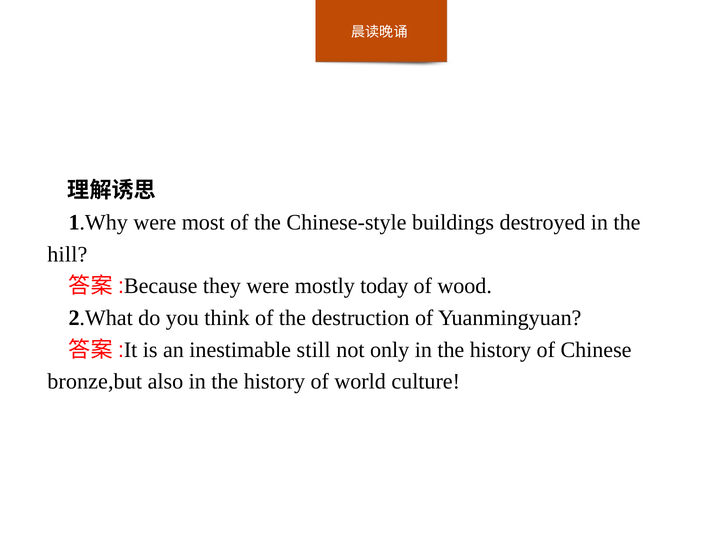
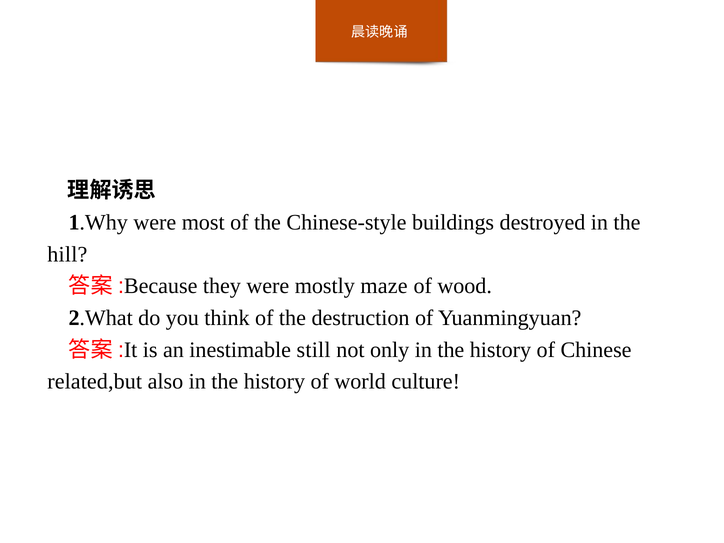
today: today -> maze
bronze,but: bronze,but -> related,but
